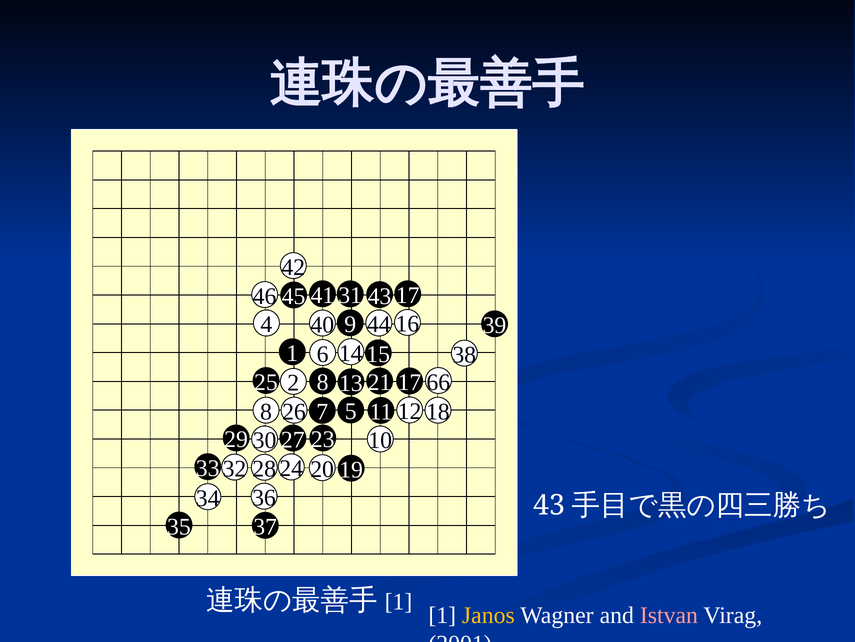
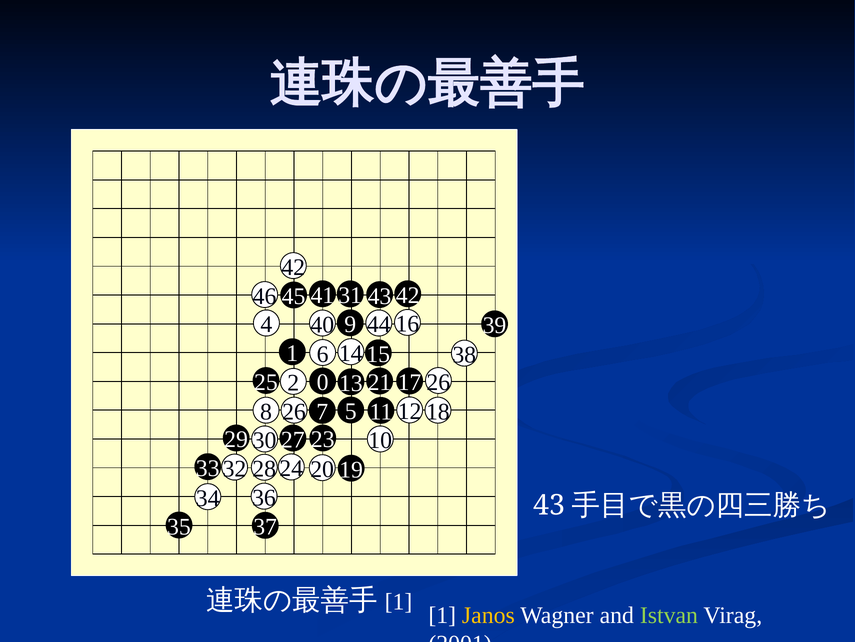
46 17: 17 -> 42
21 66: 66 -> 26
2 8: 8 -> 0
Istvan colour: pink -> light green
